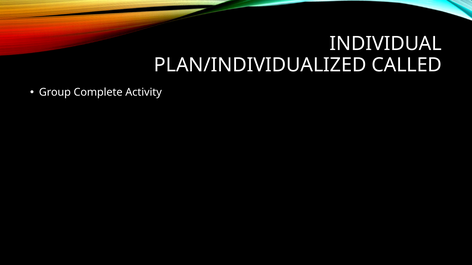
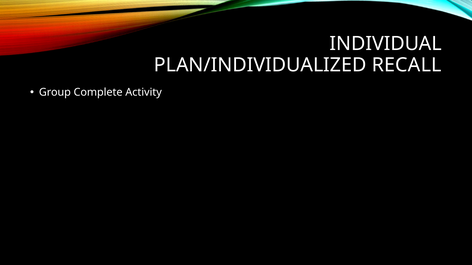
CALLED: CALLED -> RECALL
